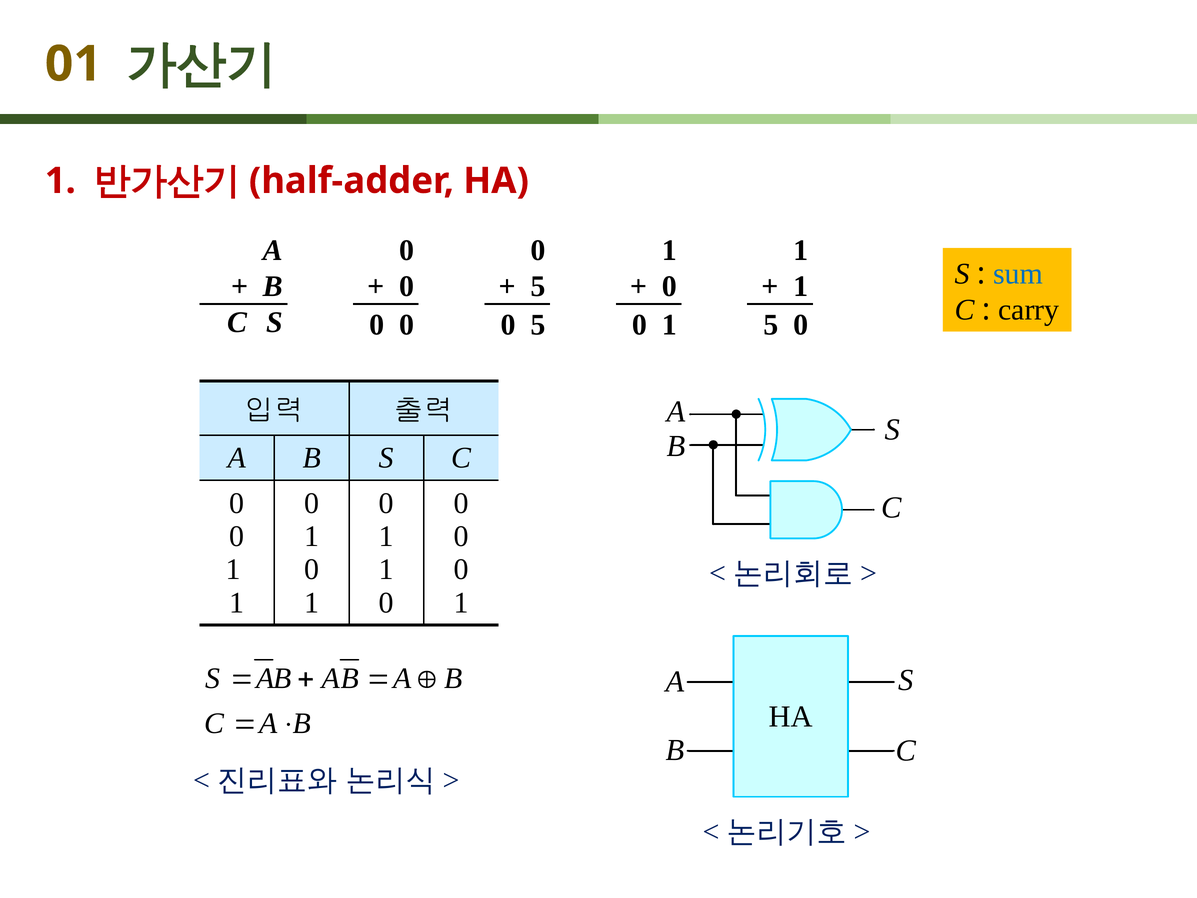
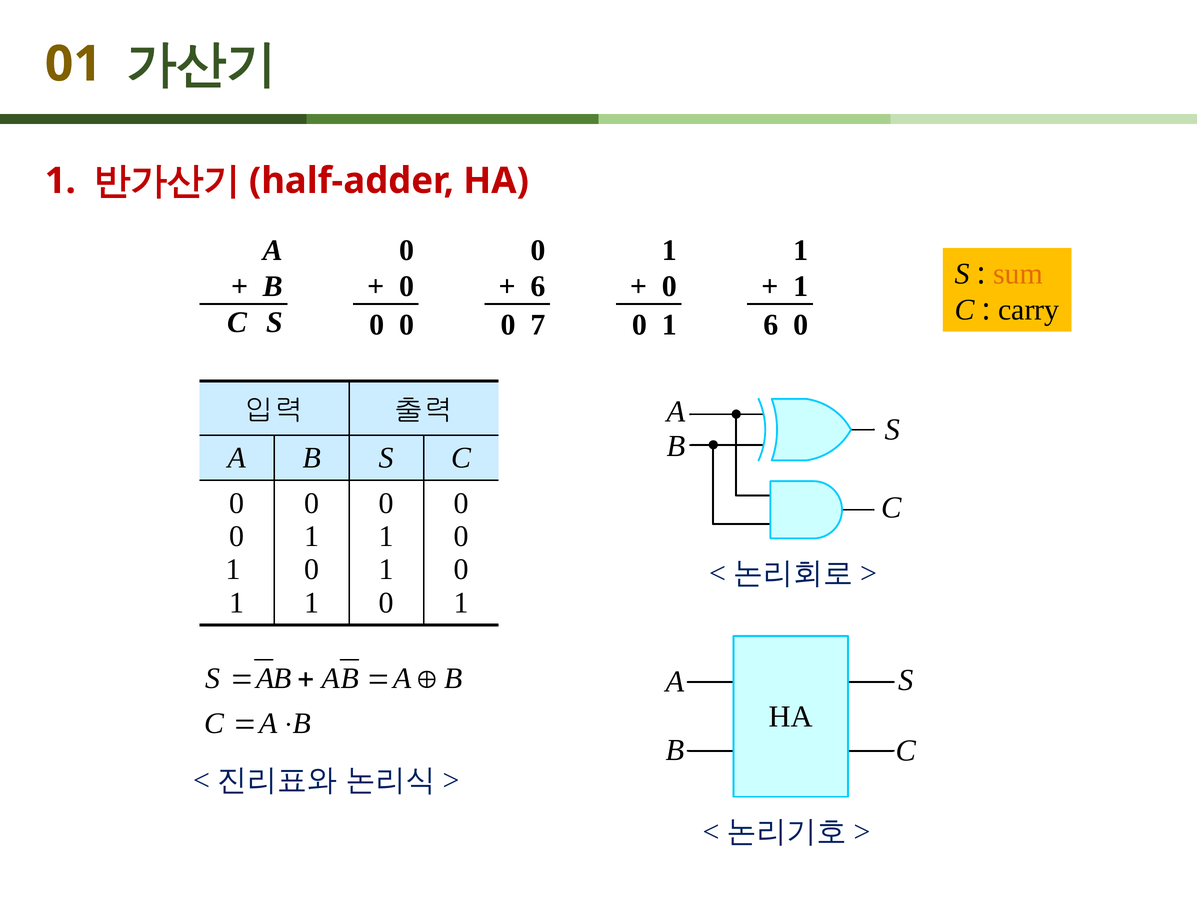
sum colour: blue -> orange
5 at (538, 286): 5 -> 6
0 5: 5 -> 7
1 5: 5 -> 6
